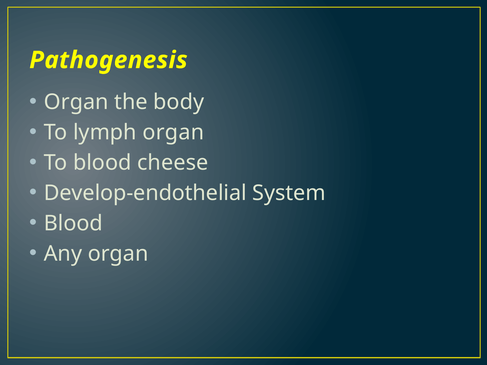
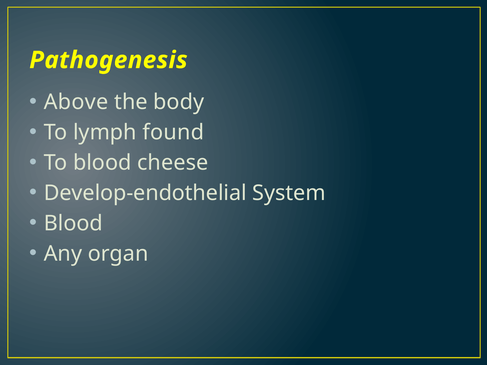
Organ at (76, 102): Organ -> Above
lymph organ: organ -> found
